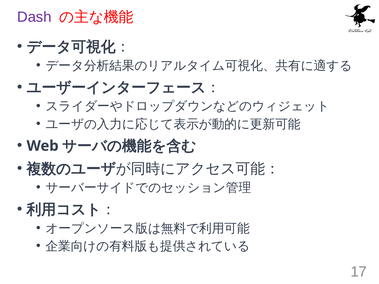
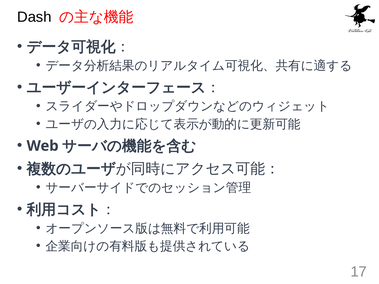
Dash colour: purple -> black
